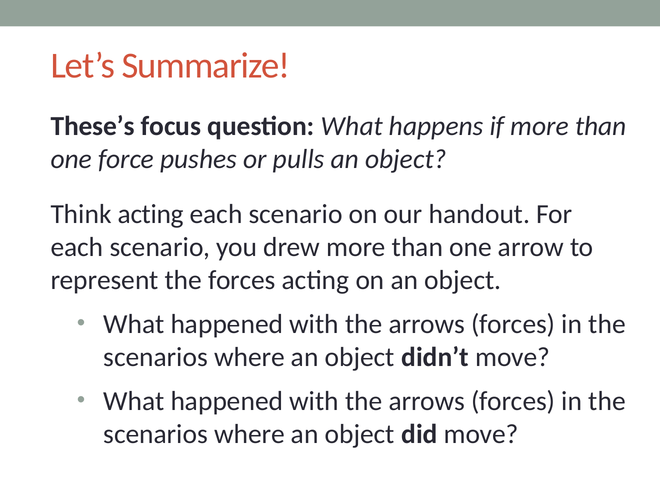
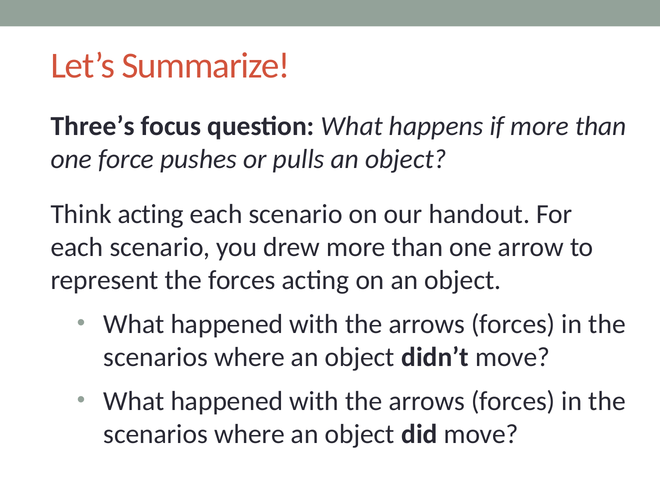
These’s: These’s -> Three’s
